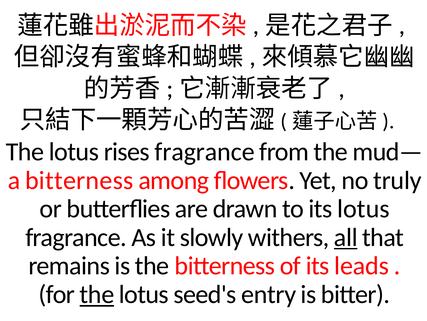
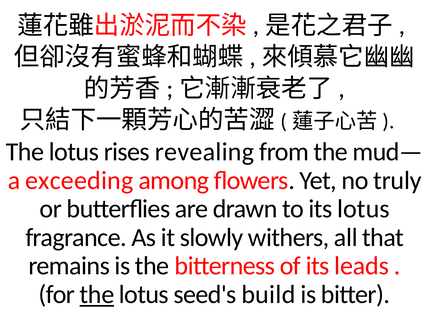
rises fragrance: fragrance -> revealing
bitterness at (79, 180): bitterness -> exceeding
all underline: present -> none
entry: entry -> build
